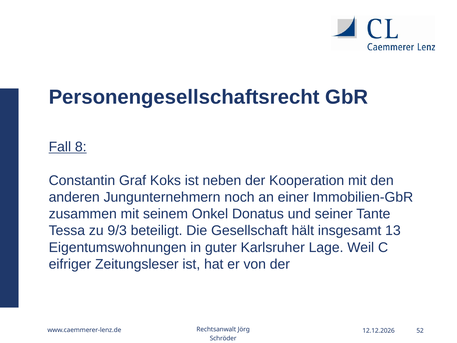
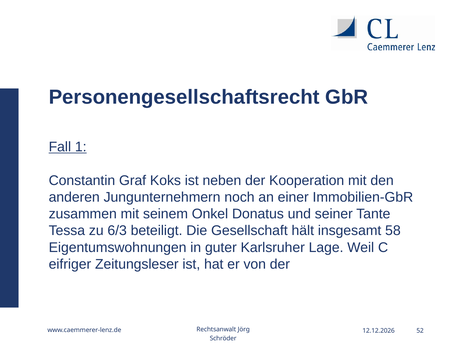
8: 8 -> 1
9/3: 9/3 -> 6/3
13: 13 -> 58
